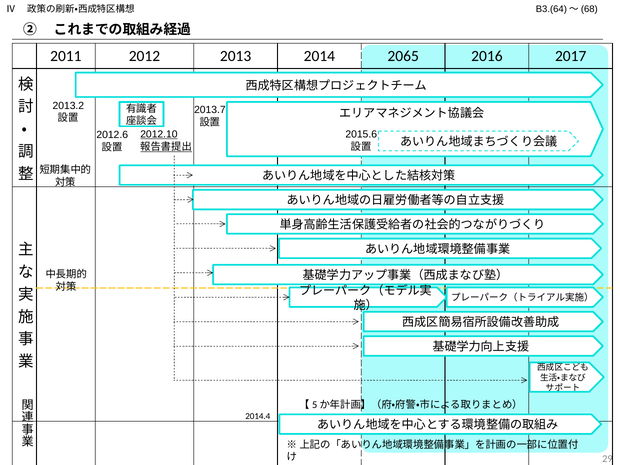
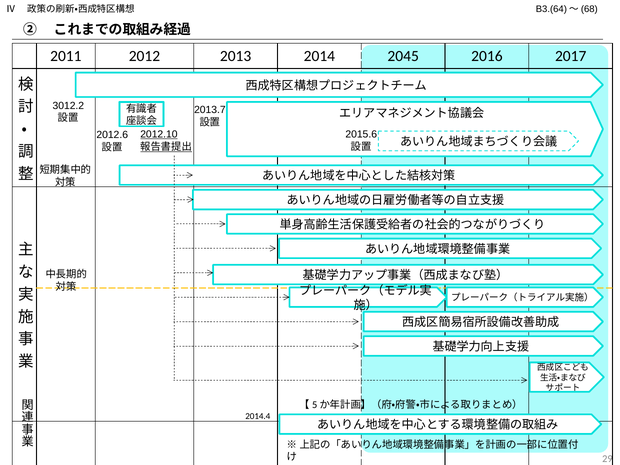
2065: 2065 -> 2045
2013.2: 2013.2 -> 3012.2
